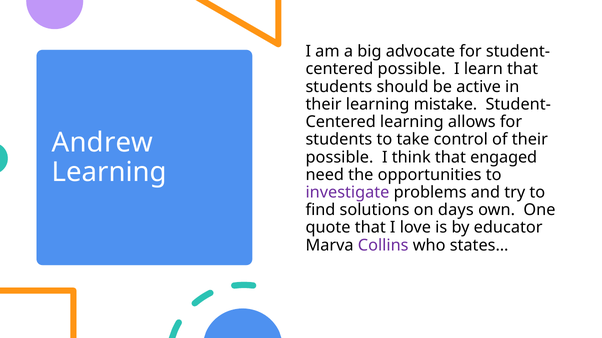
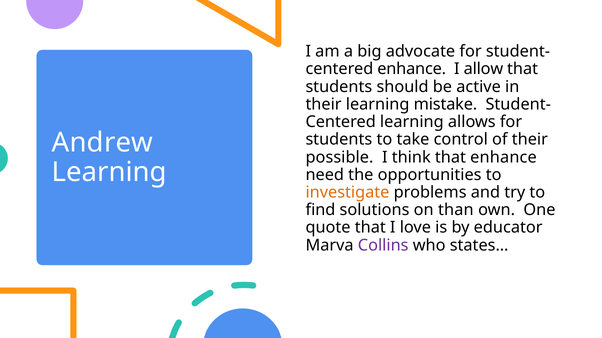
possible at (412, 69): possible -> enhance
learn: learn -> allow
that engaged: engaged -> enhance
investigate colour: purple -> orange
days: days -> than
